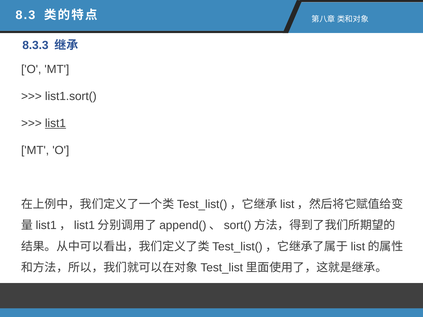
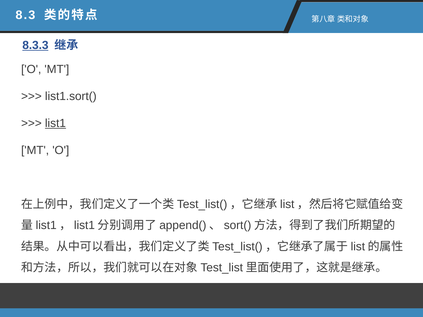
8.3.3 underline: none -> present
